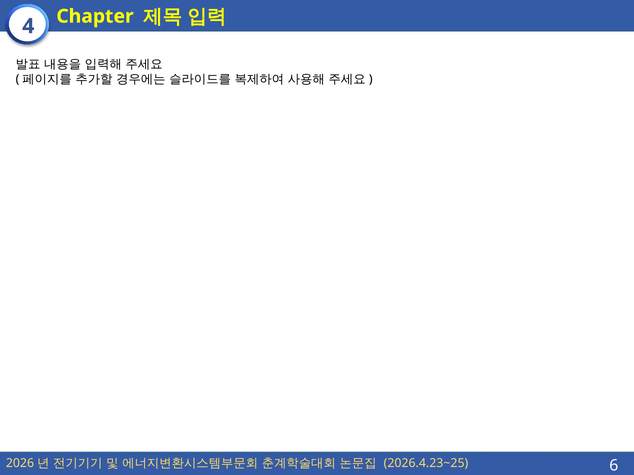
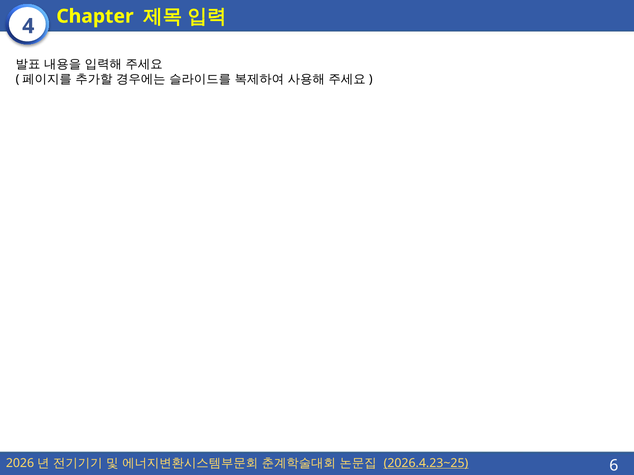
2026.4.23~25 underline: none -> present
